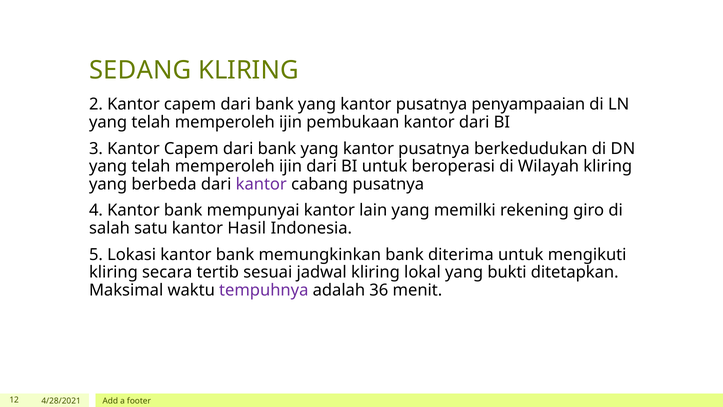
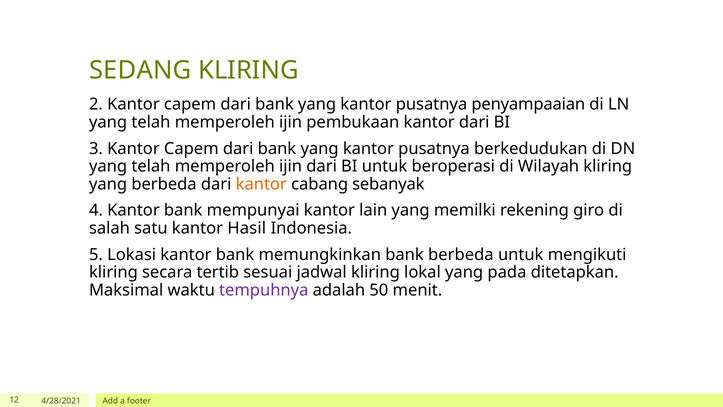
kantor at (261, 184) colour: purple -> orange
cabang pusatnya: pusatnya -> sebanyak
bank diterima: diterima -> berbeda
bukti: bukti -> pada
36: 36 -> 50
